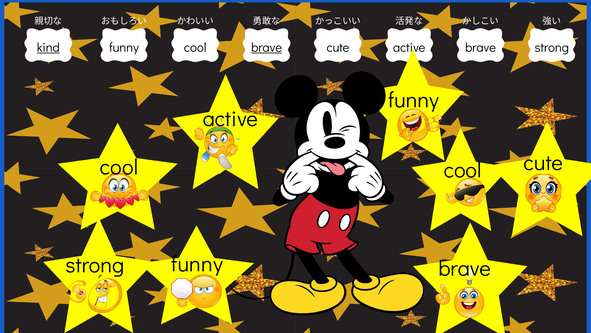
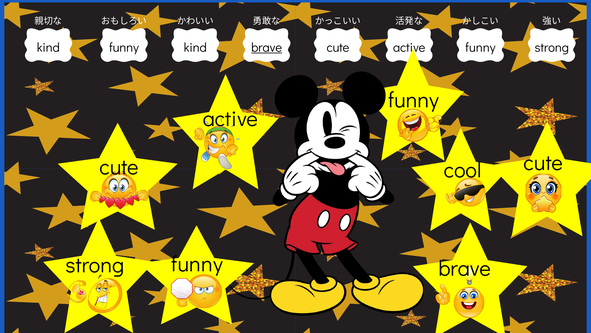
kind at (48, 48) underline: present -> none
cool at (195, 48): cool -> kind
brave at (481, 48): brave -> funny
cool at (119, 167): cool -> cute
